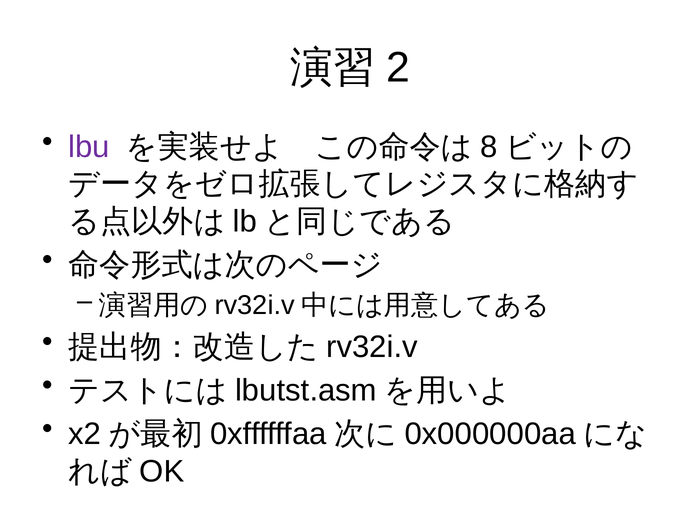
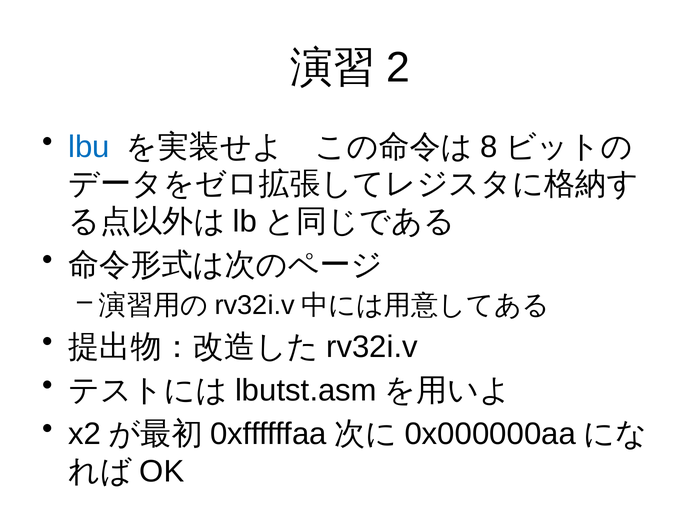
lbu colour: purple -> blue
